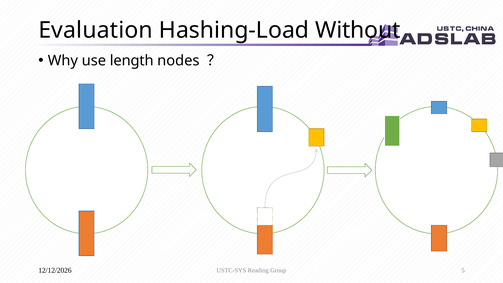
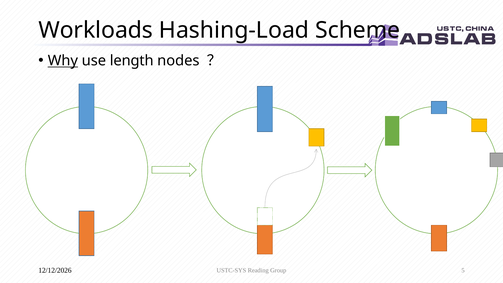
Evaluation: Evaluation -> Workloads
Without: Without -> Scheme
Why underline: none -> present
